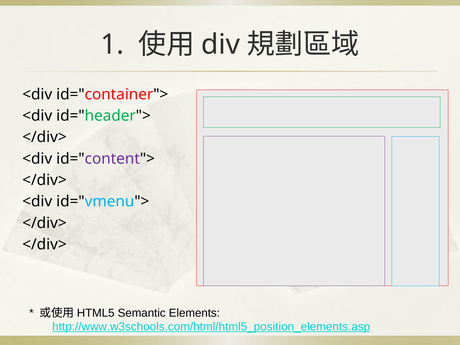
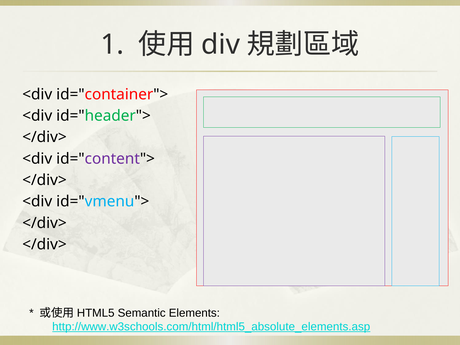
http://www.w3schools.com/html/html5_position_elements.asp: http://www.w3schools.com/html/html5_position_elements.asp -> http://www.w3schools.com/html/html5_absolute_elements.asp
